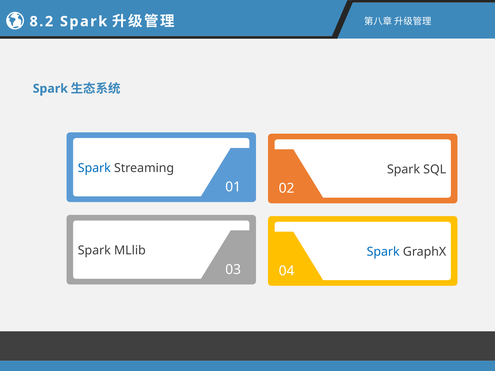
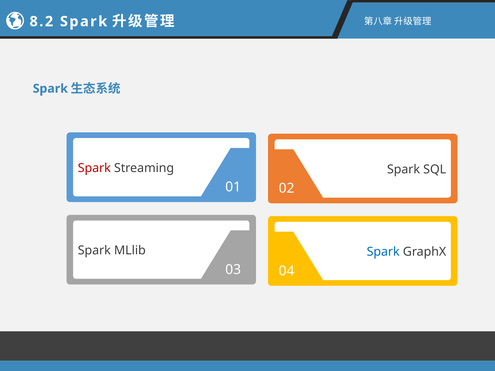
Spark at (94, 168) colour: blue -> red
